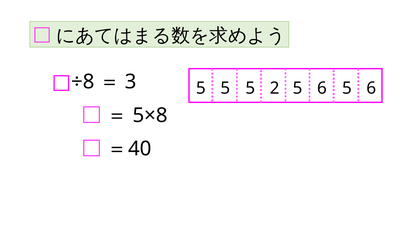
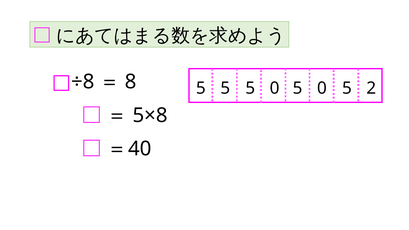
3: 3 -> 8
5 5 2: 2 -> 0
6 at (322, 88): 6 -> 0
6 at (371, 88): 6 -> 2
